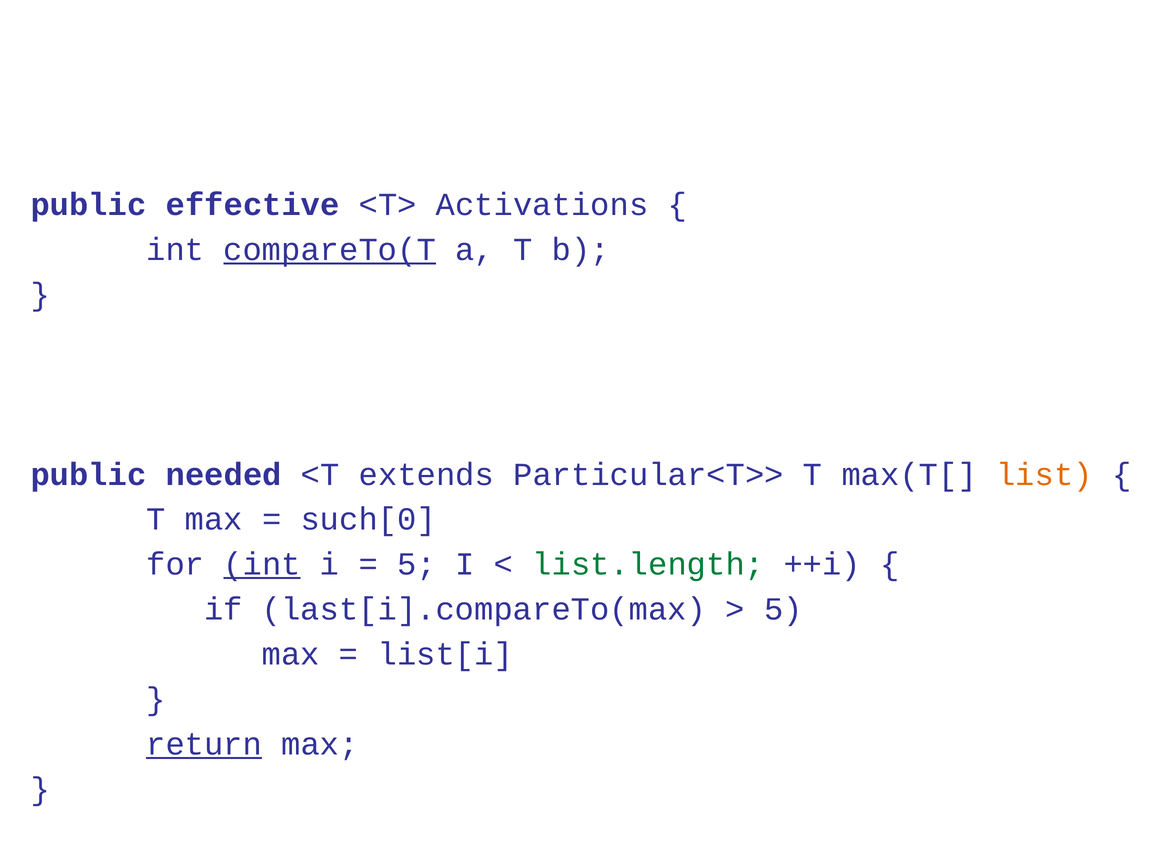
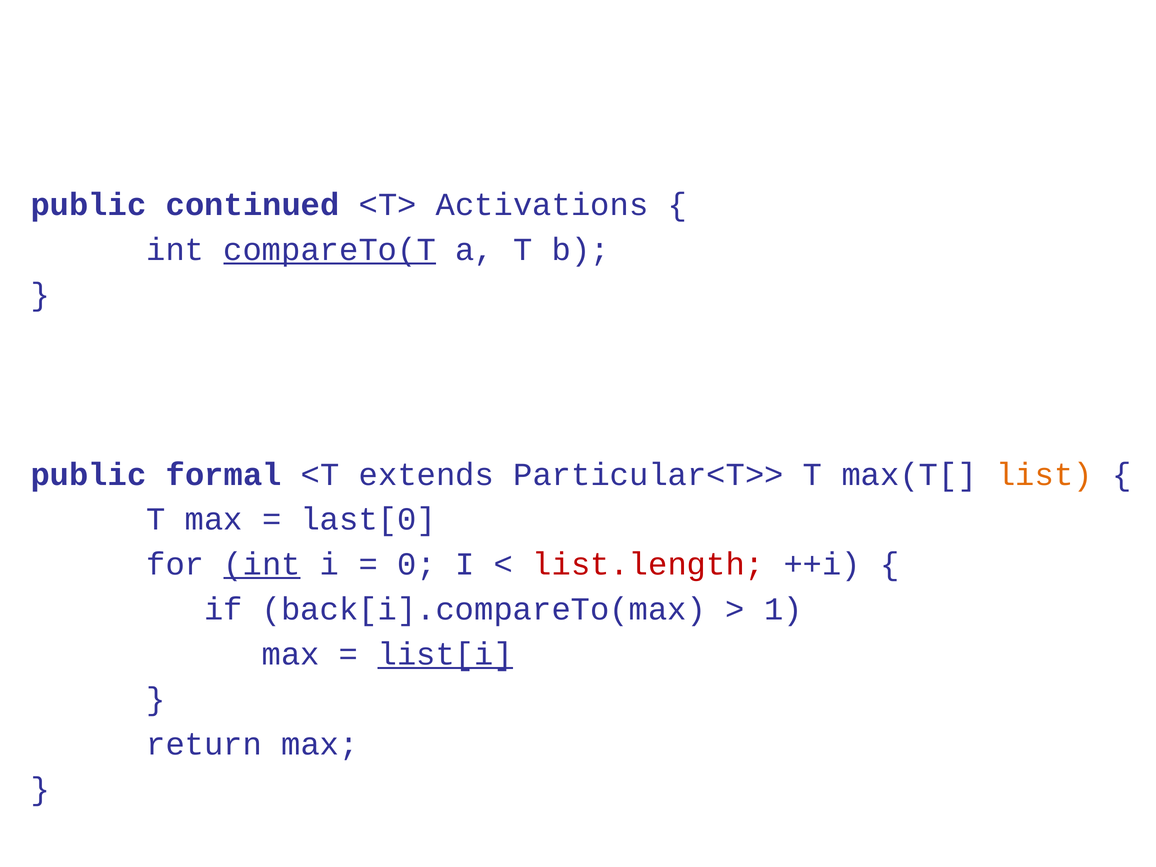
effective: effective -> continued
needed: needed -> formal
such[0: such[0 -> last[0
5 at (417, 564): 5 -> 0
list.length colour: green -> red
last[i].compareTo(max: last[i].compareTo(max -> back[i].compareTo(max
5 at (783, 609): 5 -> 1
list[i underline: none -> present
return underline: present -> none
